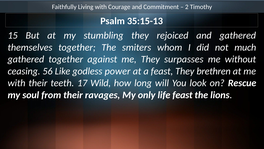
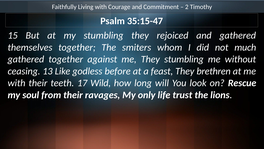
35:15-13: 35:15-13 -> 35:15-47
They surpasses: surpasses -> stumbling
56: 56 -> 13
power: power -> before
life feast: feast -> trust
